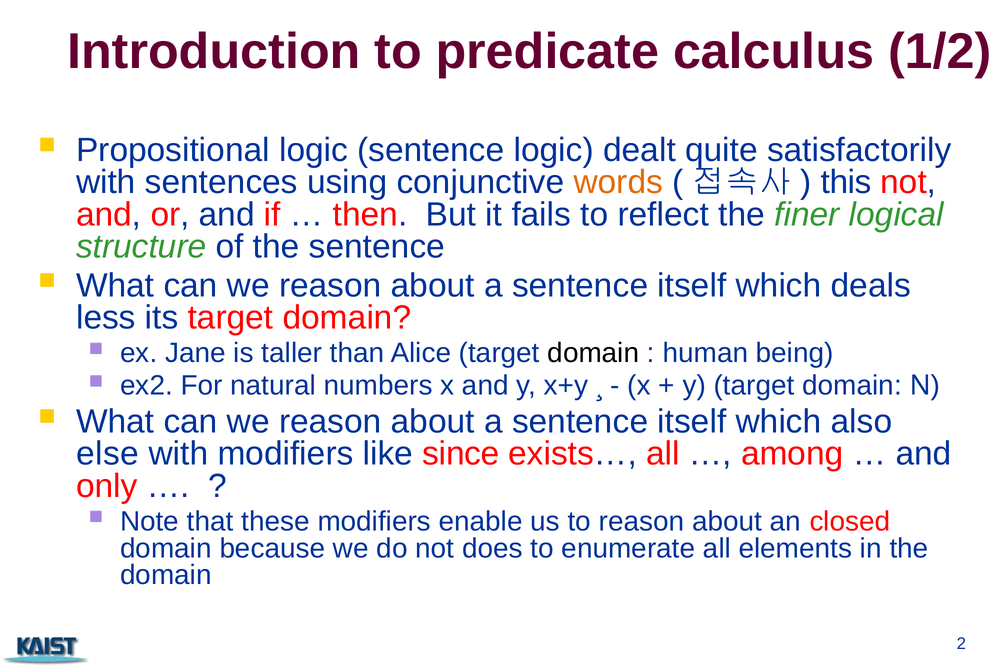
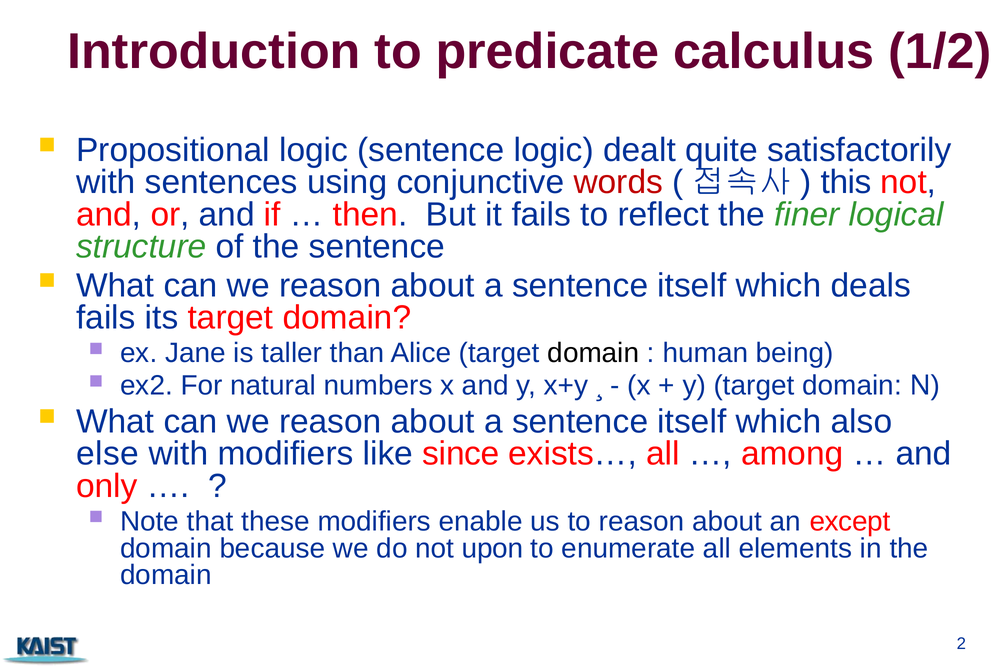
words colour: orange -> red
less at (106, 318): less -> fails
closed: closed -> except
does: does -> upon
